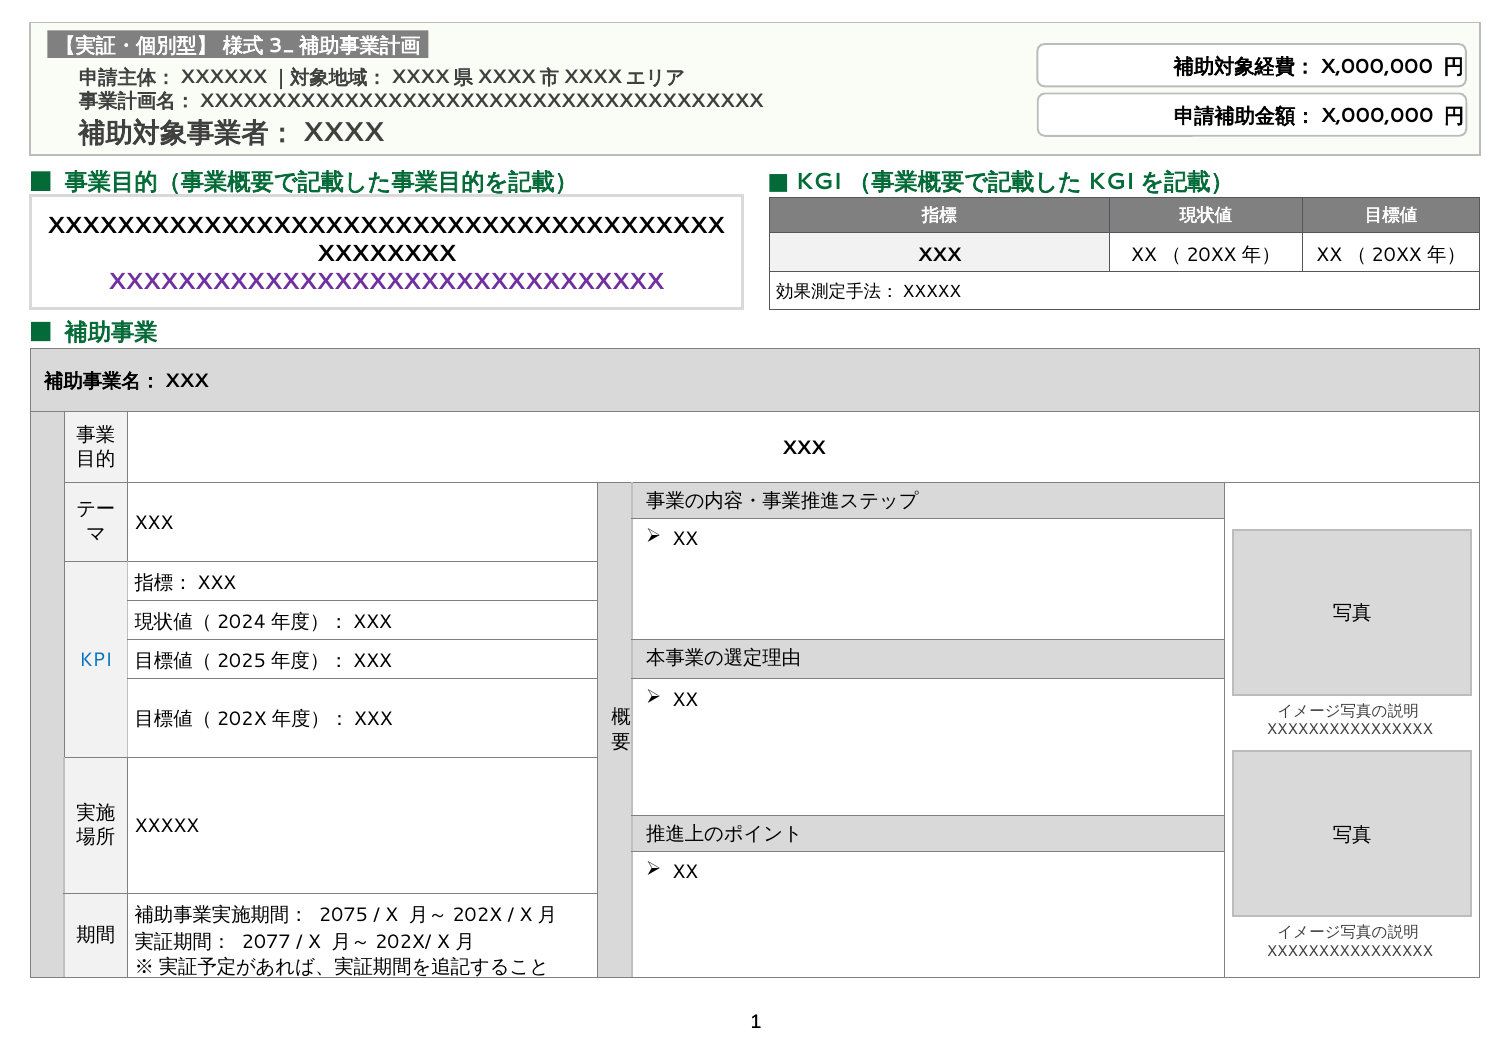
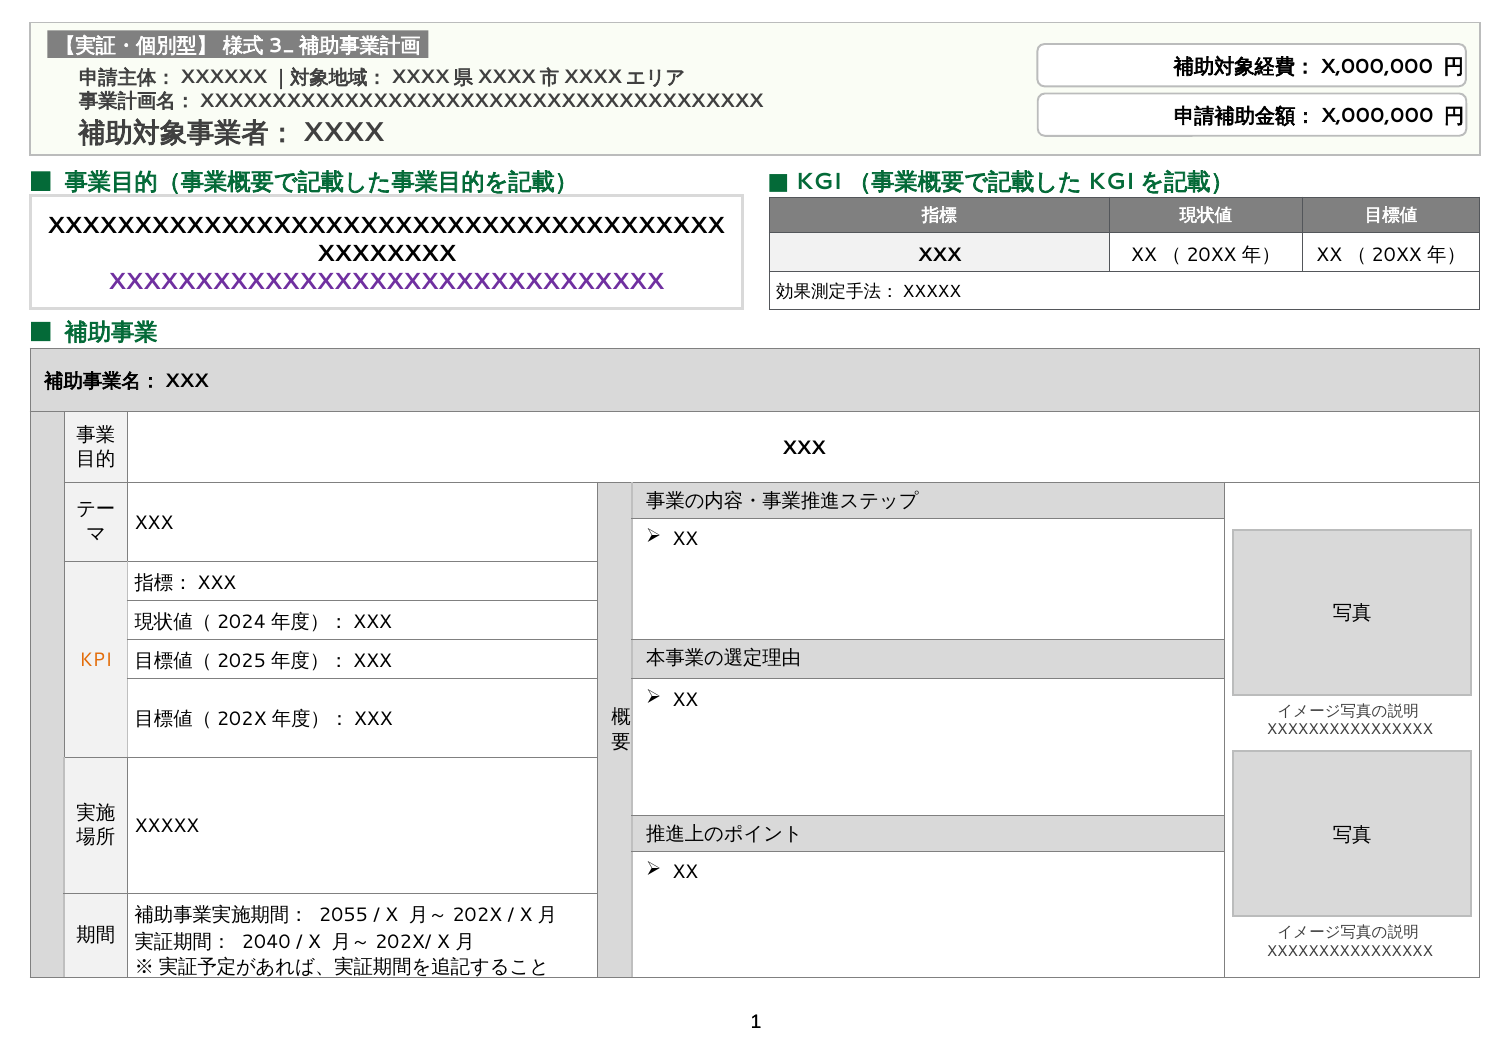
KPI colour: blue -> orange
2075: 2075 -> 2055
2077: 2077 -> 2040
